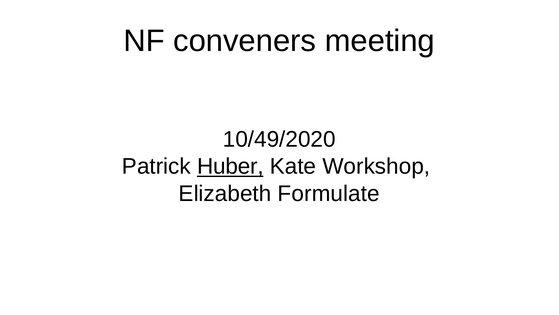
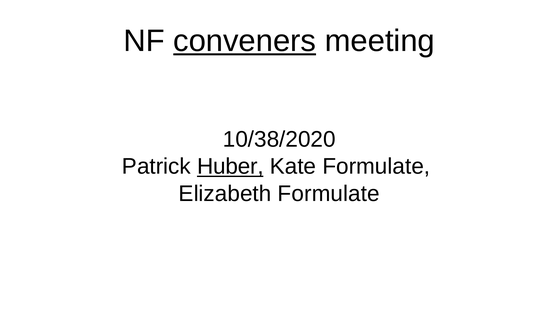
conveners underline: none -> present
10/49/2020: 10/49/2020 -> 10/38/2020
Kate Workshop: Workshop -> Formulate
